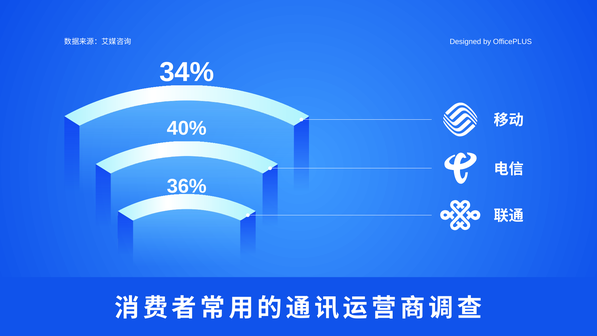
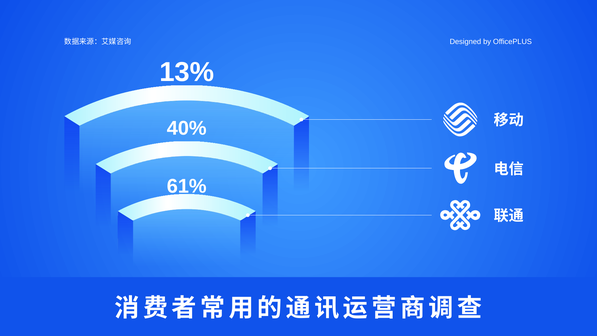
34%: 34% -> 13%
36%: 36% -> 61%
